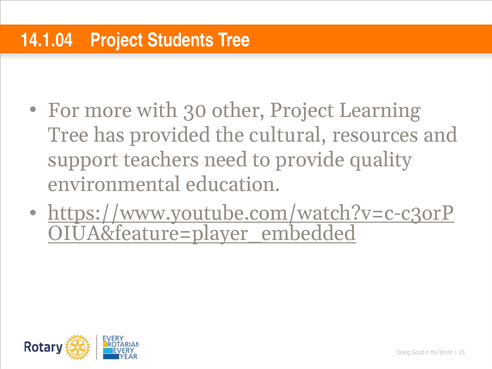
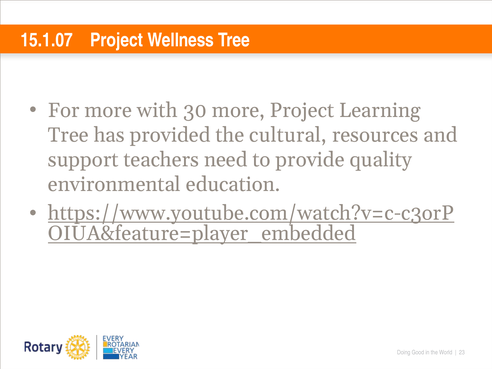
14.1.04: 14.1.04 -> 15.1.07
Students: Students -> Wellness
30 other: other -> more
